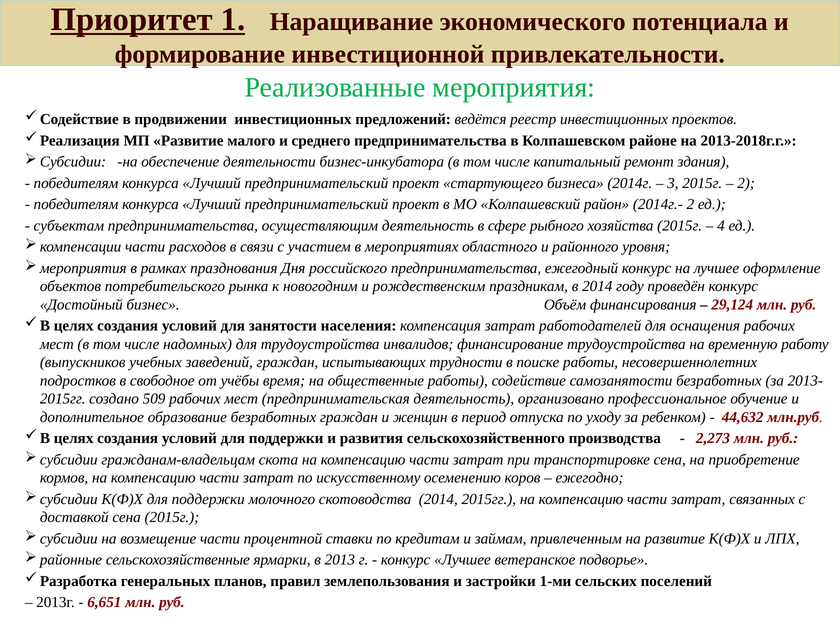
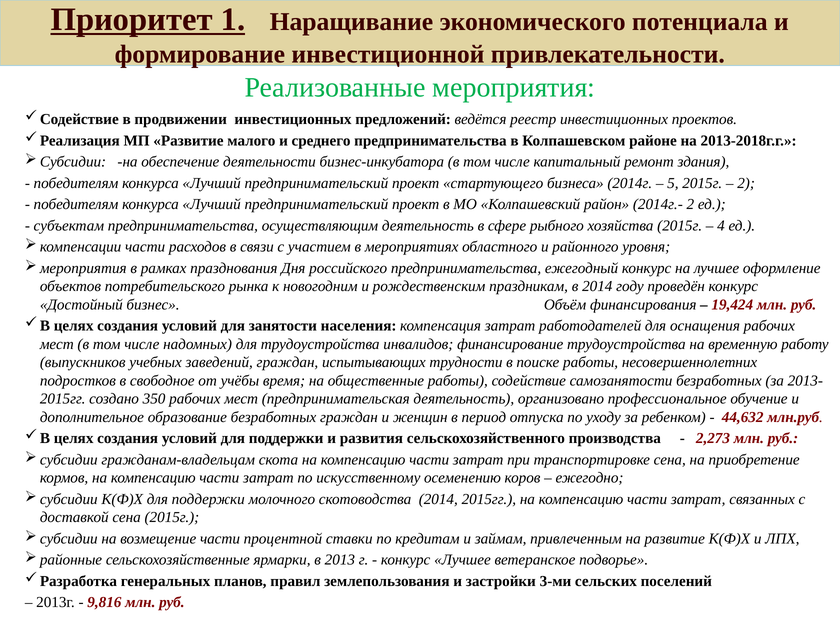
3: 3 -> 5
29,124: 29,124 -> 19,424
509: 509 -> 350
1-ми: 1-ми -> 3-ми
6,651: 6,651 -> 9,816
